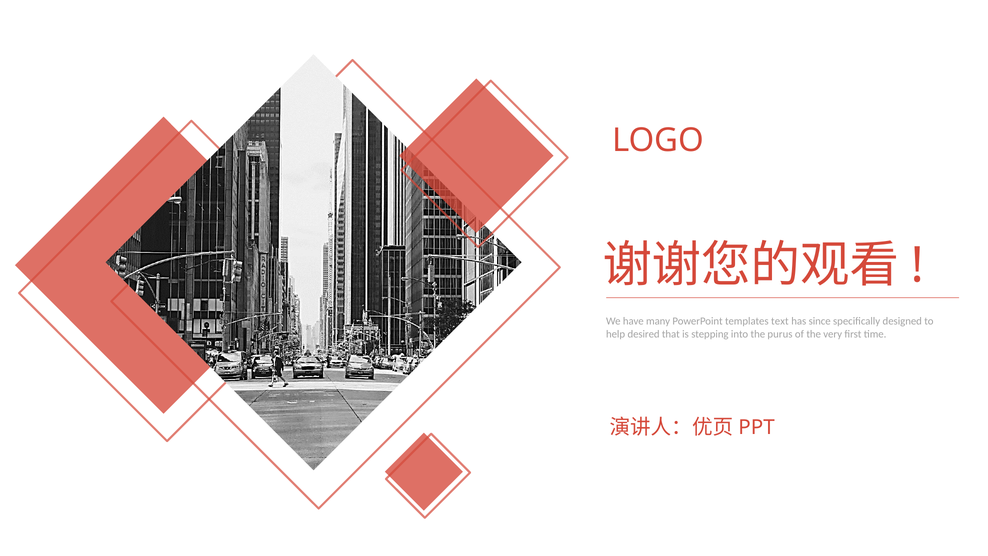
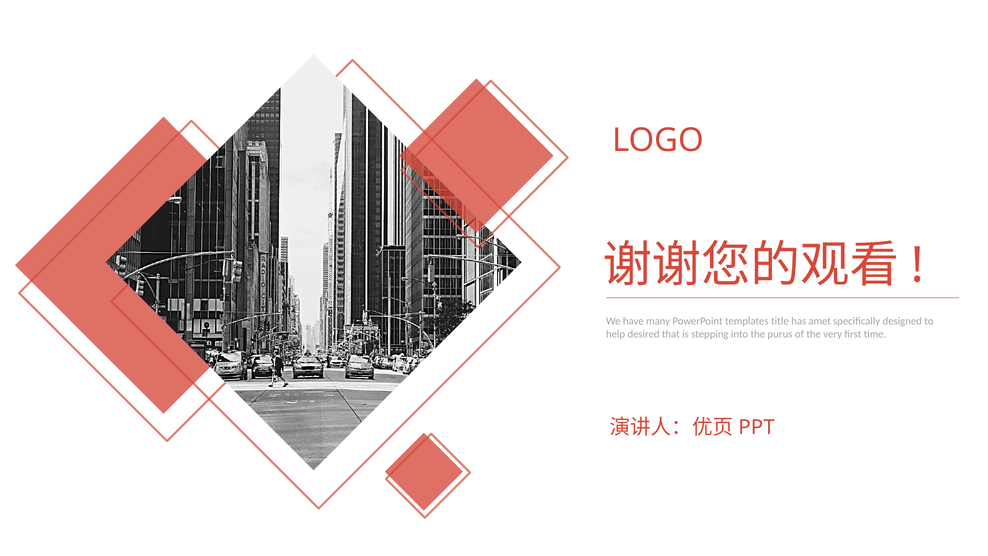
text: text -> title
since: since -> amet
